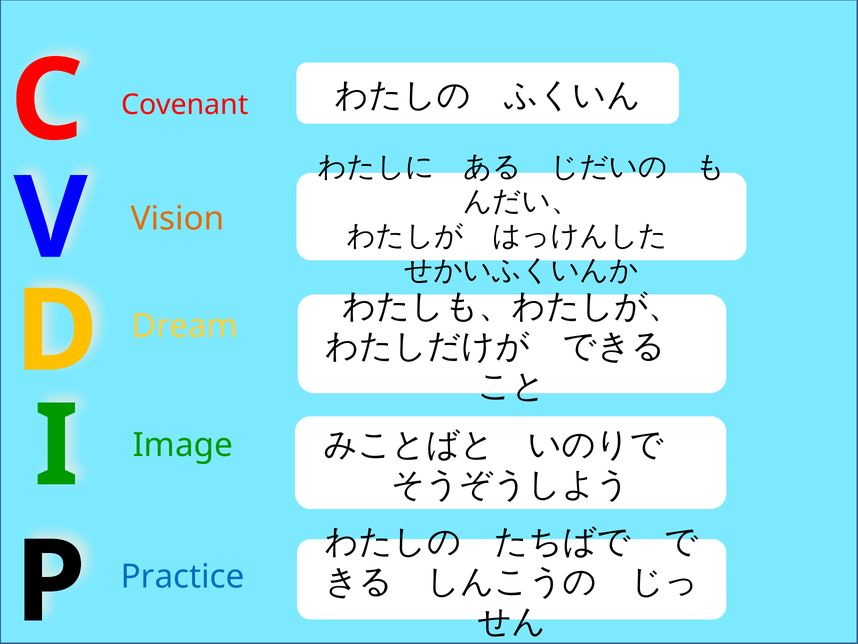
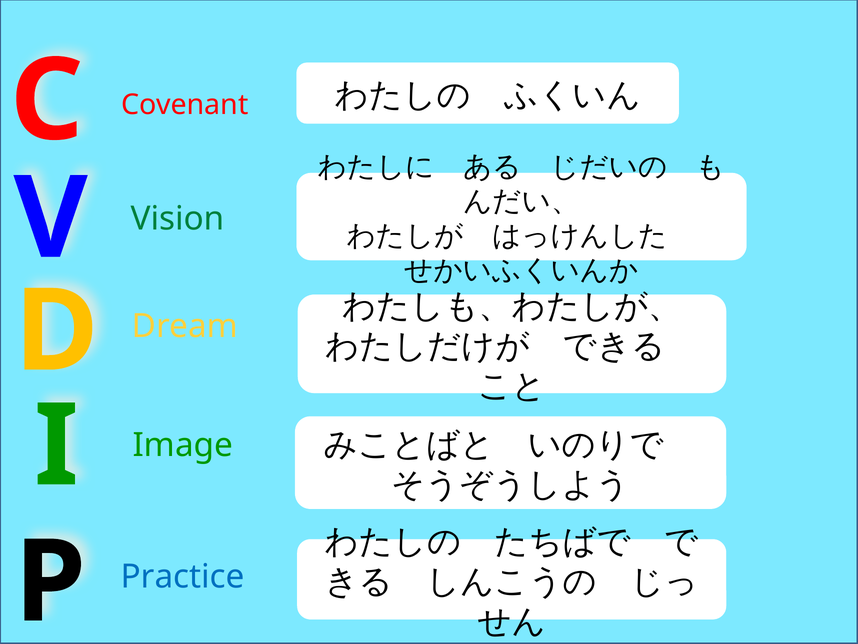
Vision colour: orange -> green
